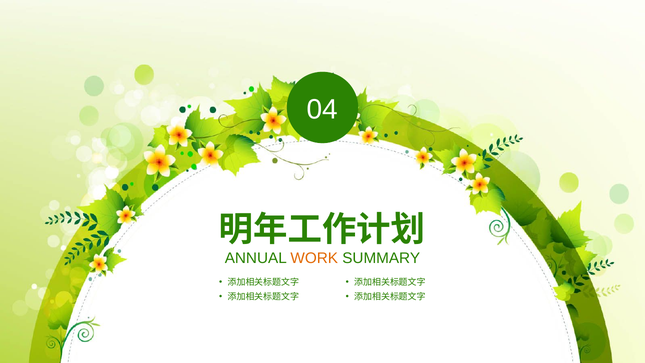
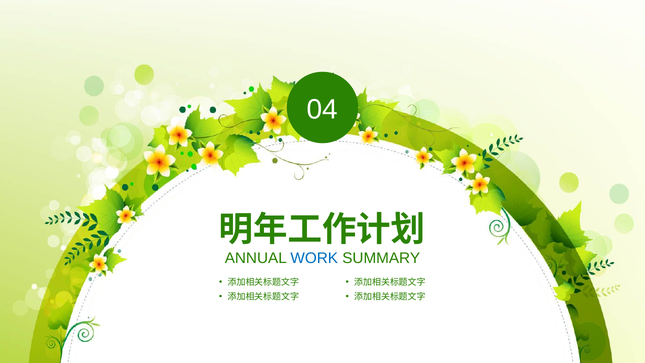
WORK colour: orange -> blue
